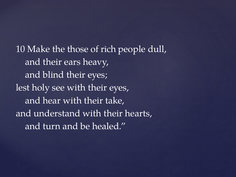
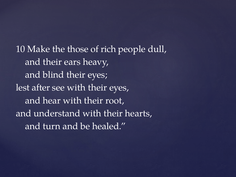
holy: holy -> after
take: take -> root
